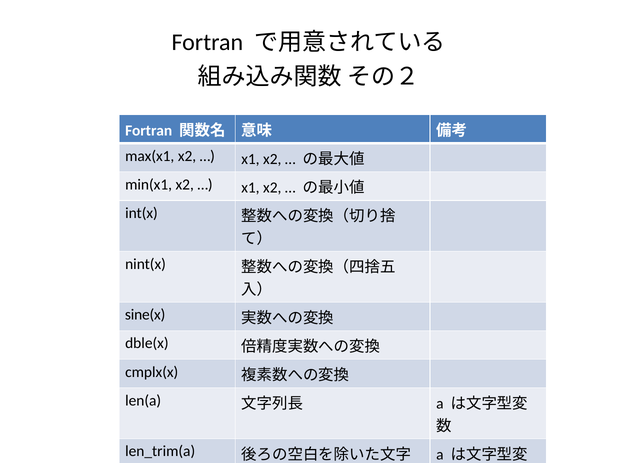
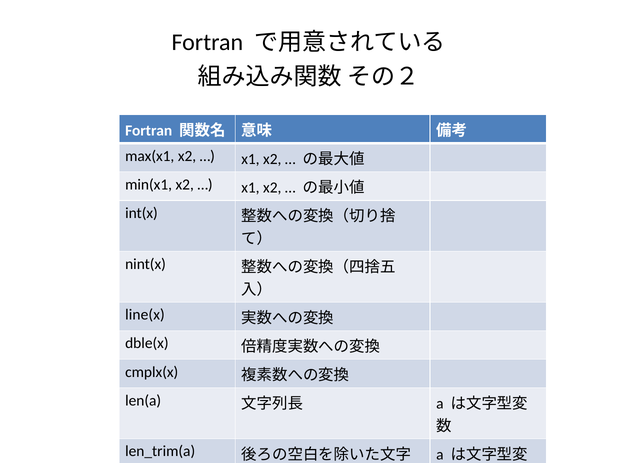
sine(x: sine(x -> line(x
